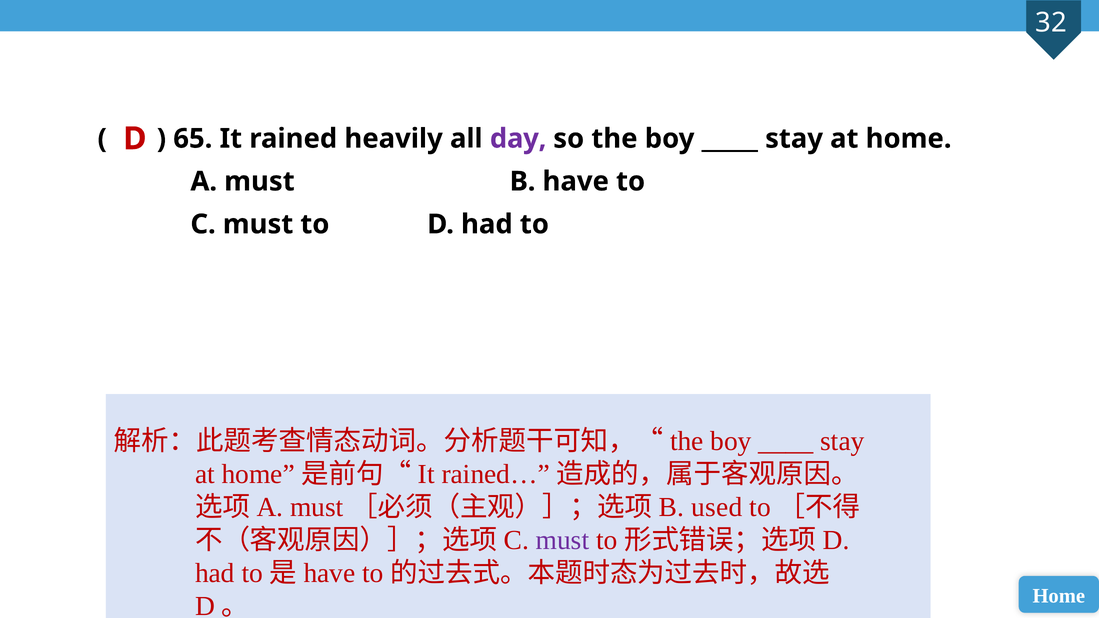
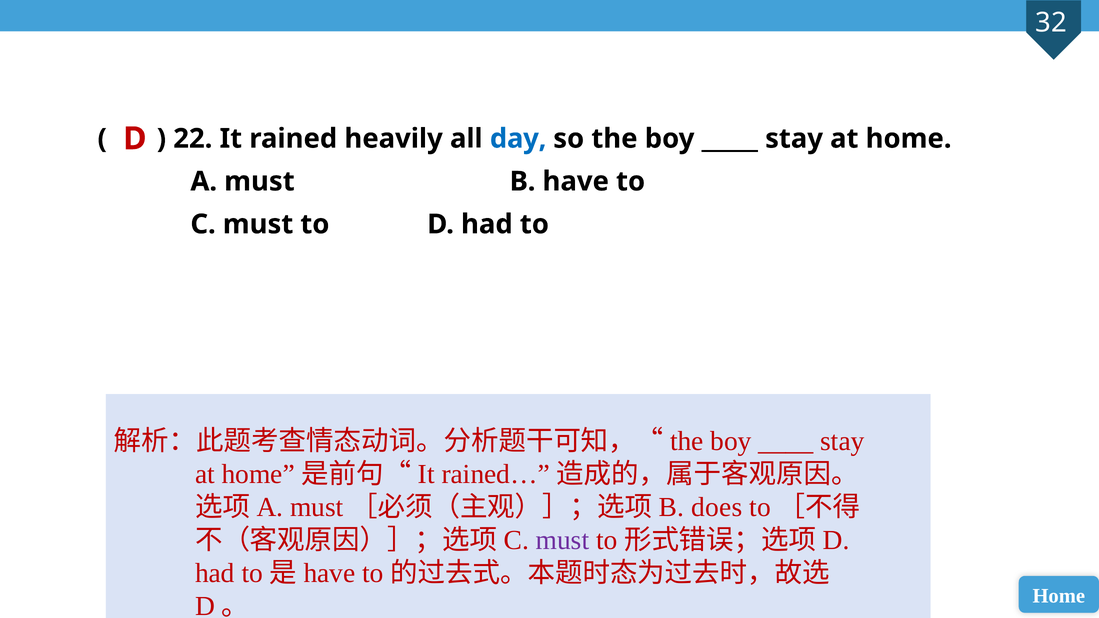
65: 65 -> 22
day colour: purple -> blue
used: used -> does
